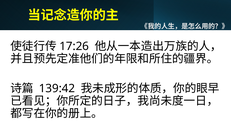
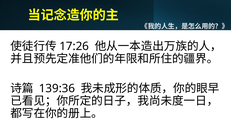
139:42: 139:42 -> 139:36
